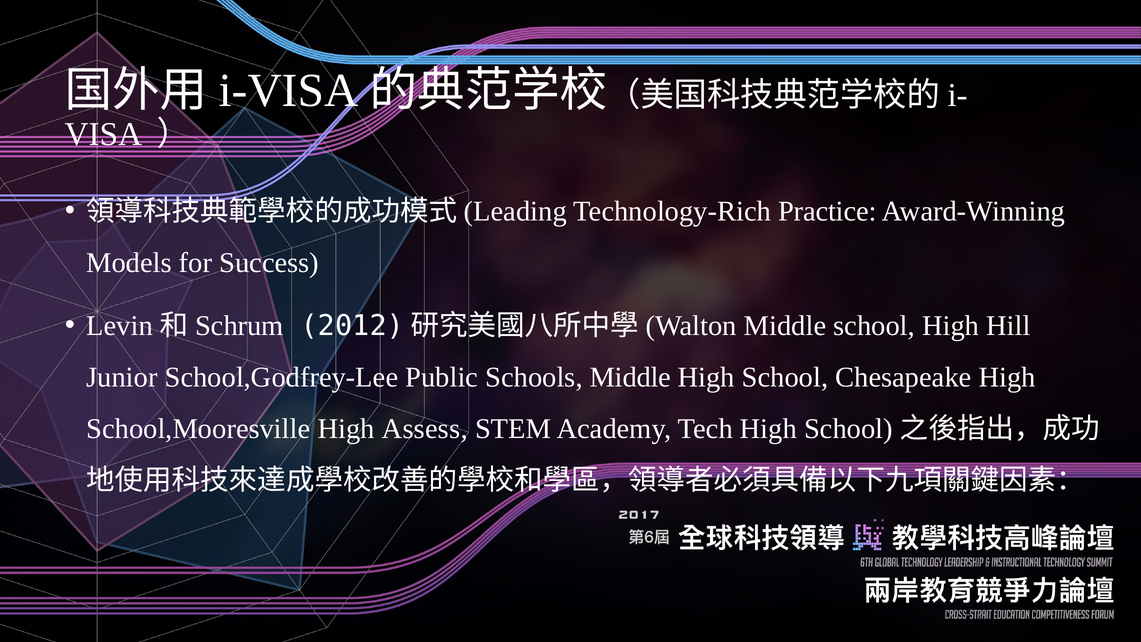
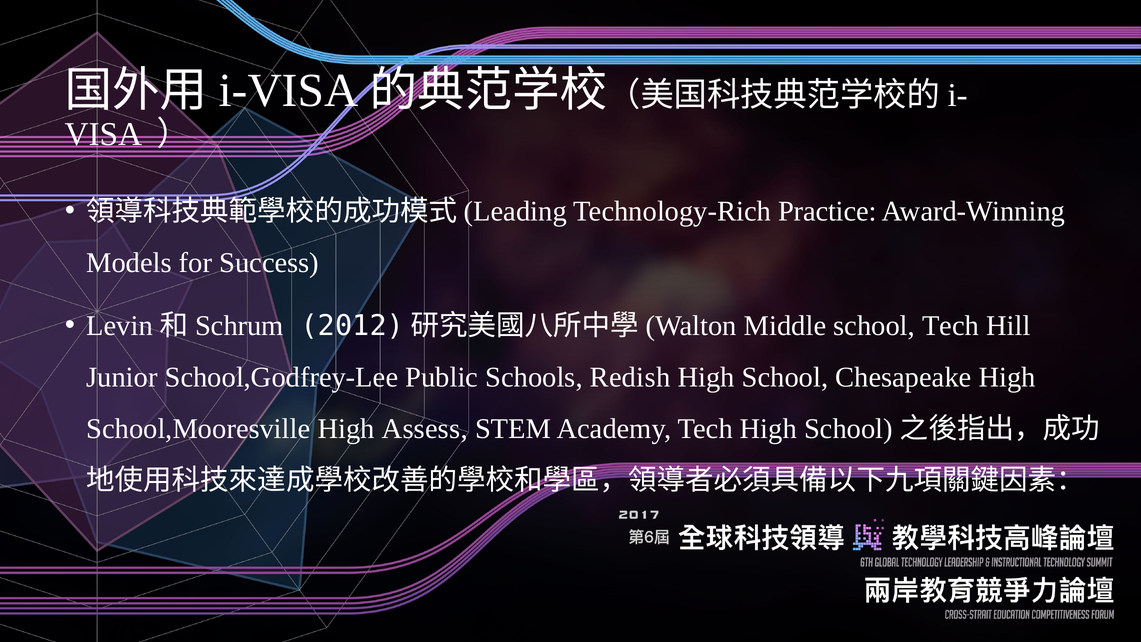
school High: High -> Tech
Schools Middle: Middle -> Redish
